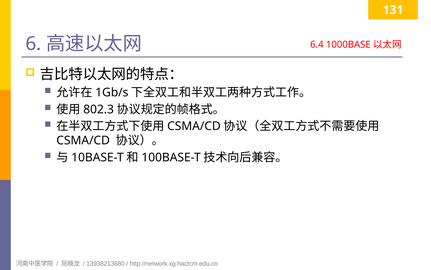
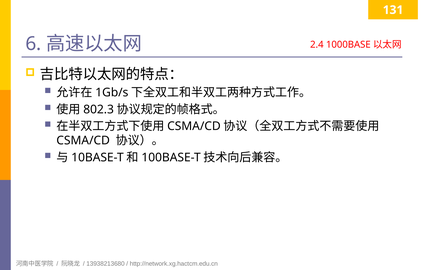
6.4: 6.4 -> 2.4
